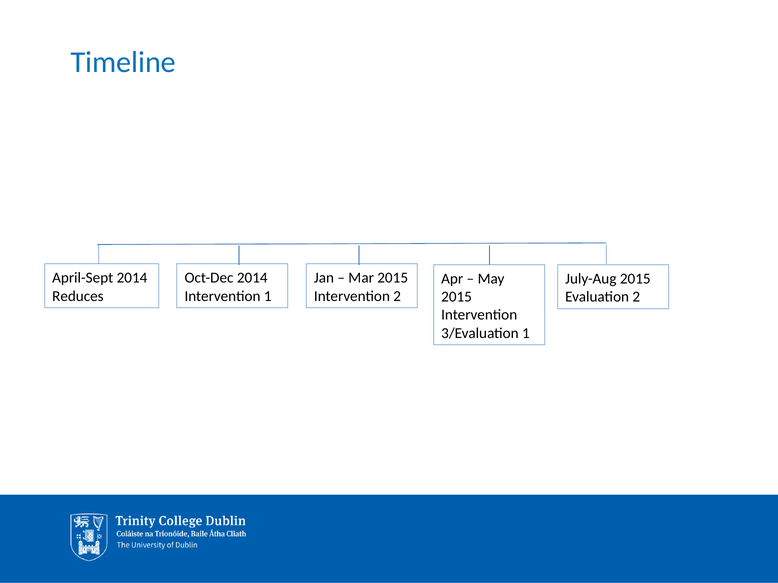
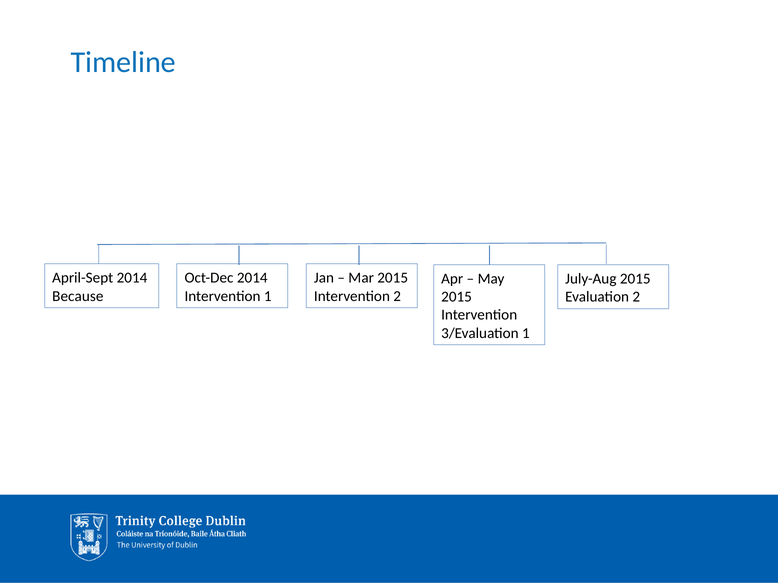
Reduces: Reduces -> Because
